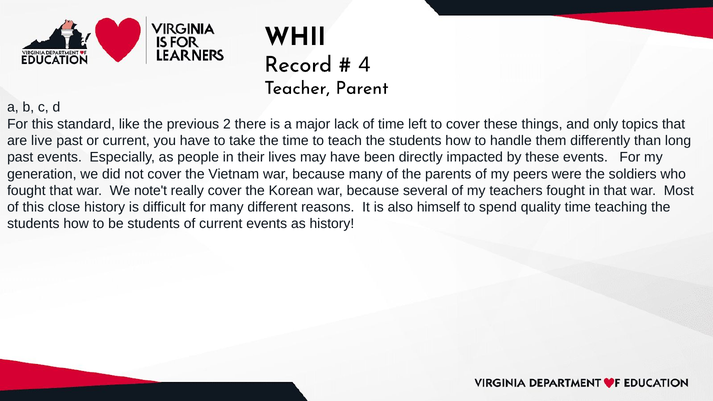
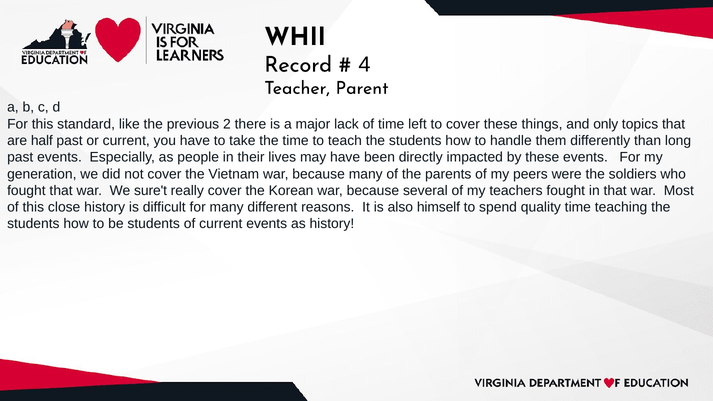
live: live -> half
note't: note't -> sure't
